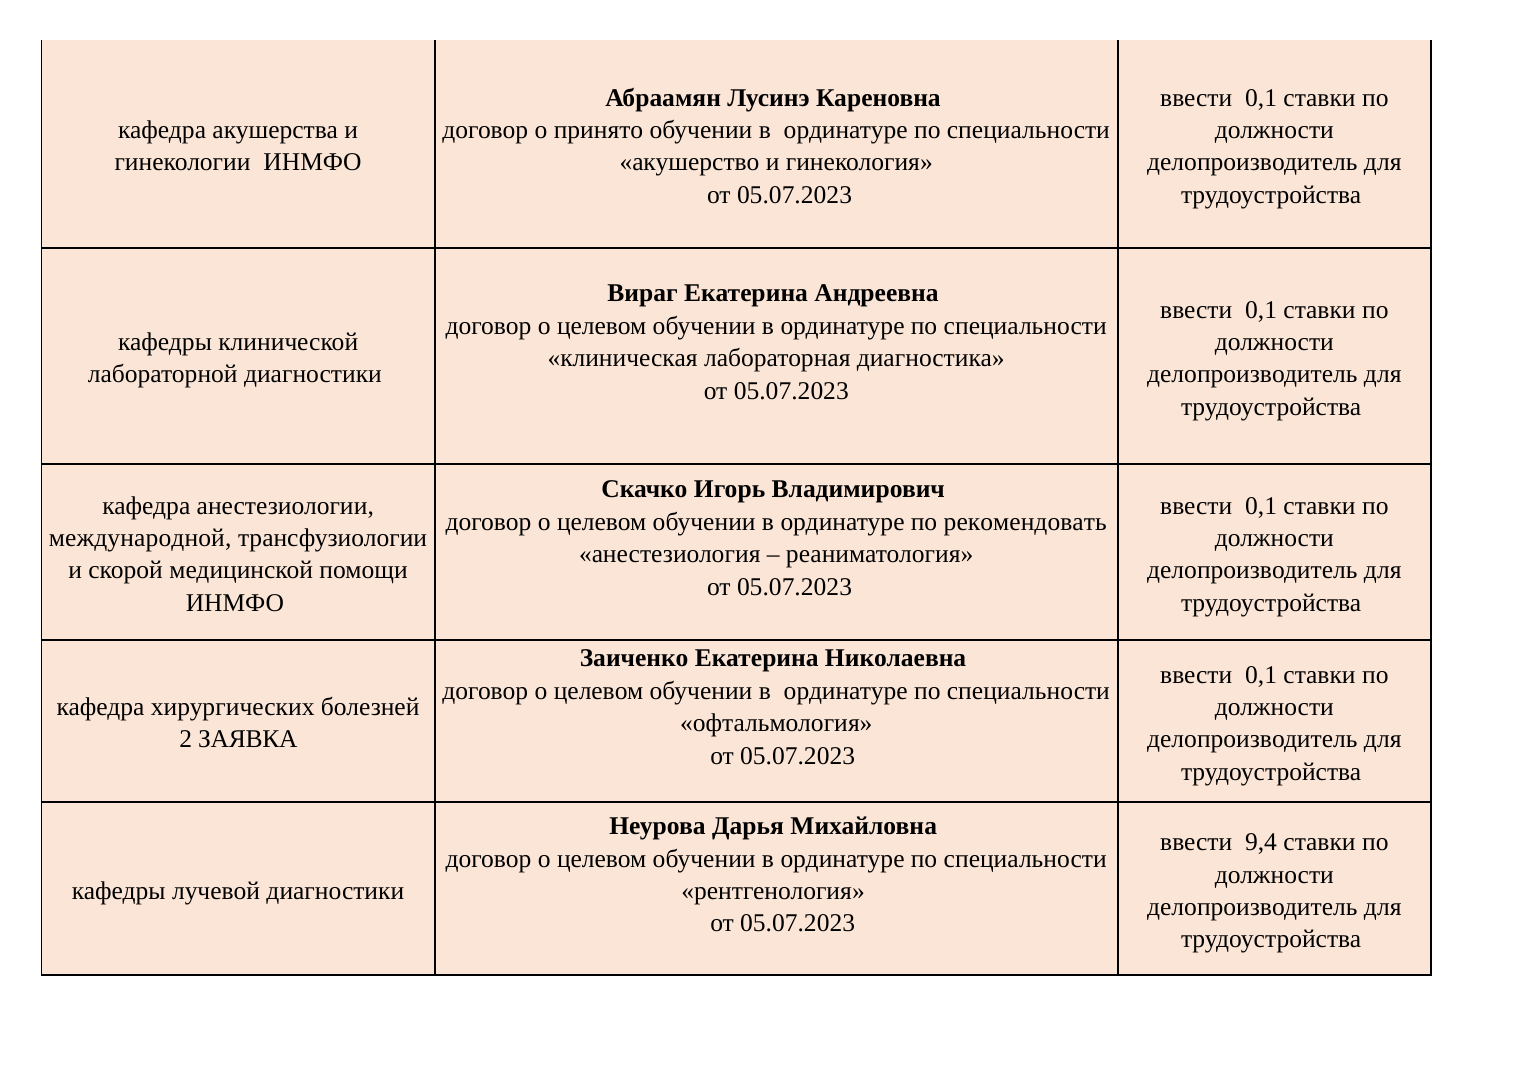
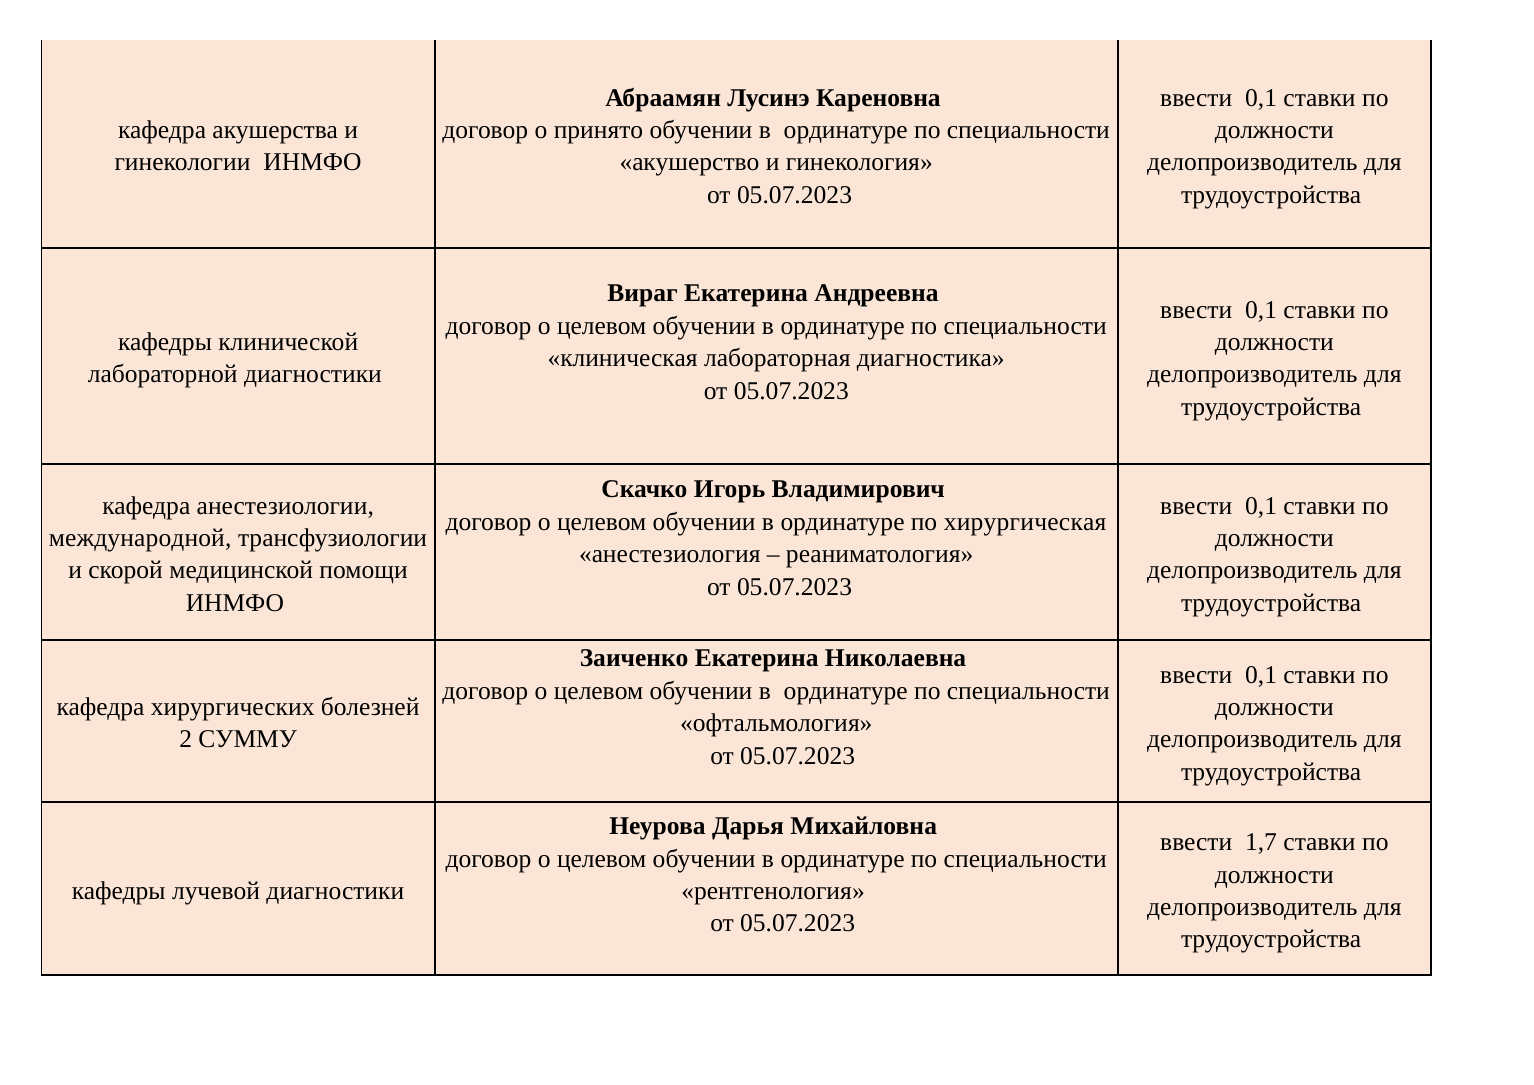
рекомендовать: рекомендовать -> хирургическая
ЗАЯВКА: ЗАЯВКА -> СУММУ
9,4: 9,4 -> 1,7
